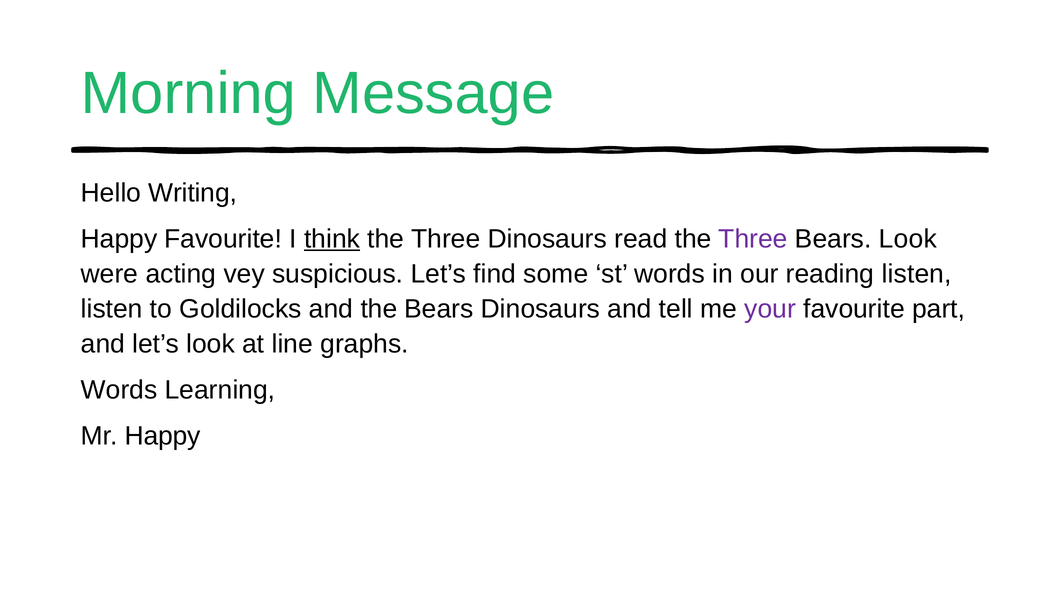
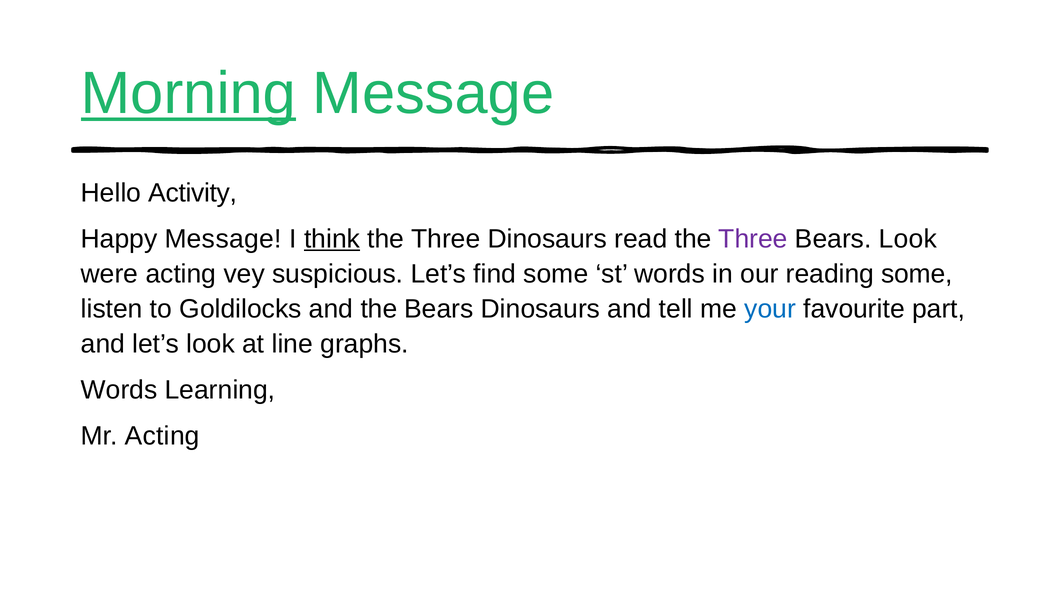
Morning underline: none -> present
Writing: Writing -> Activity
Happy Favourite: Favourite -> Message
reading listen: listen -> some
your colour: purple -> blue
Mr Happy: Happy -> Acting
